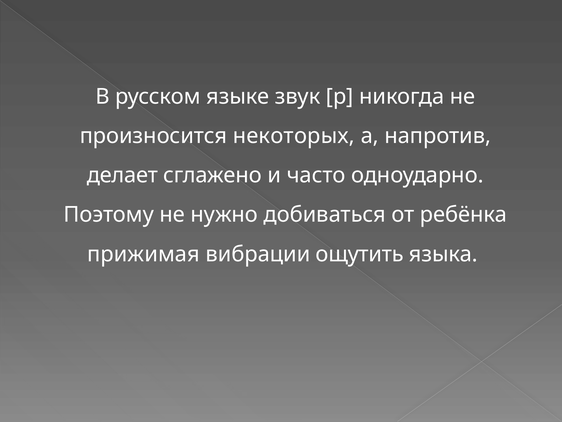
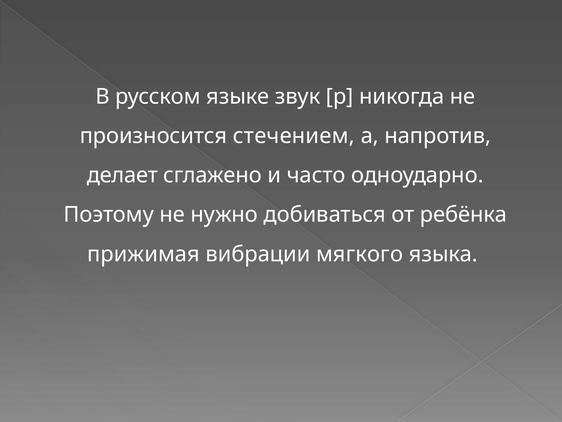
некоторых: некоторых -> стечением
ощутить: ощутить -> мягкого
